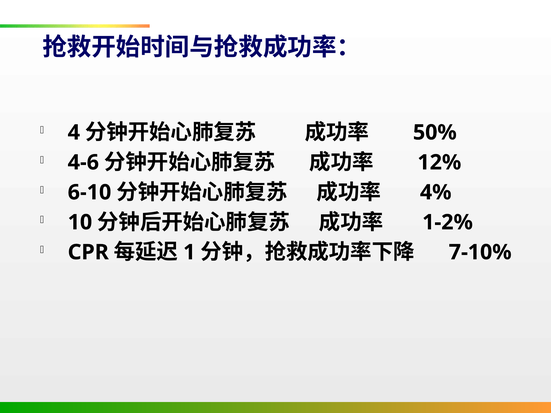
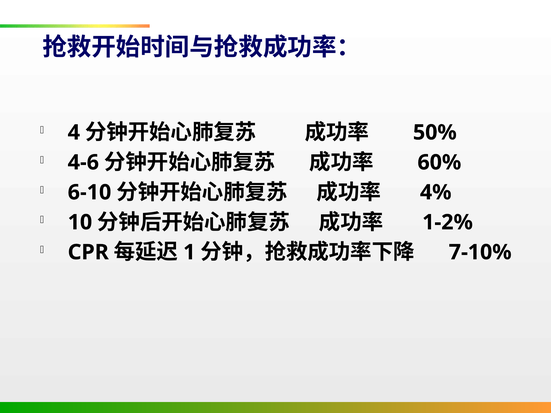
12%: 12% -> 60%
